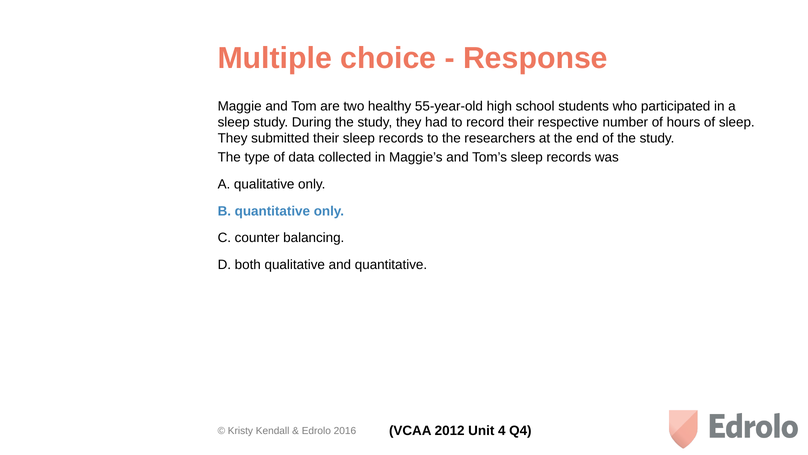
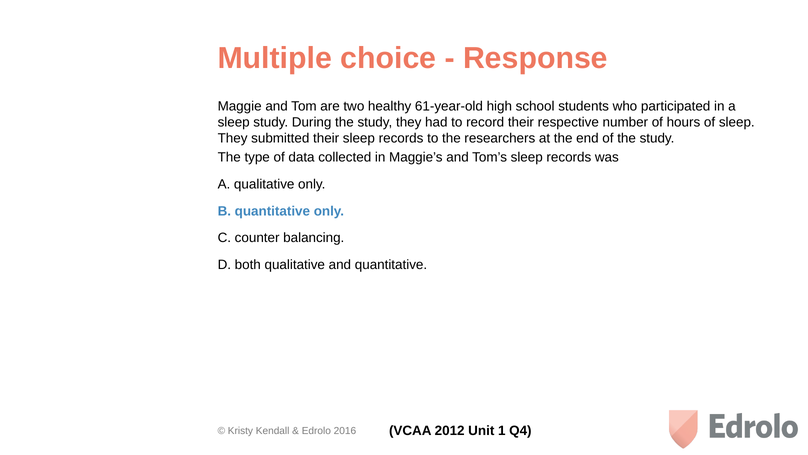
55-year-old: 55-year-old -> 61-year-old
4: 4 -> 1
